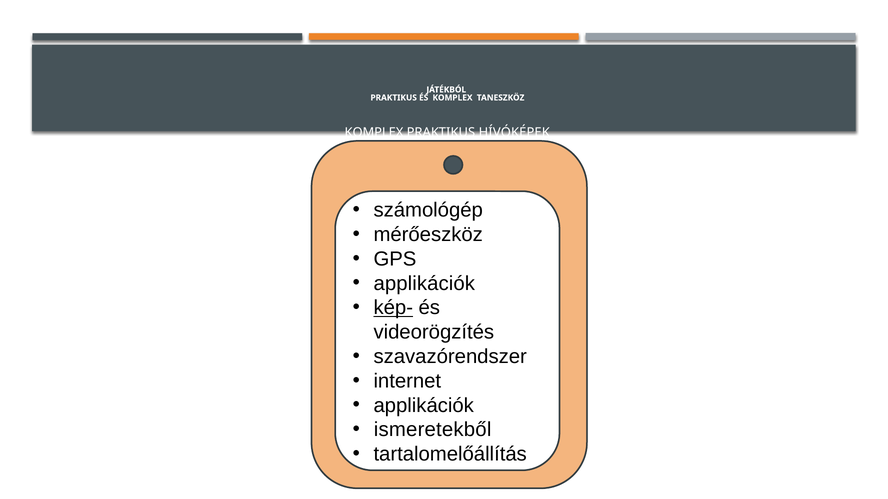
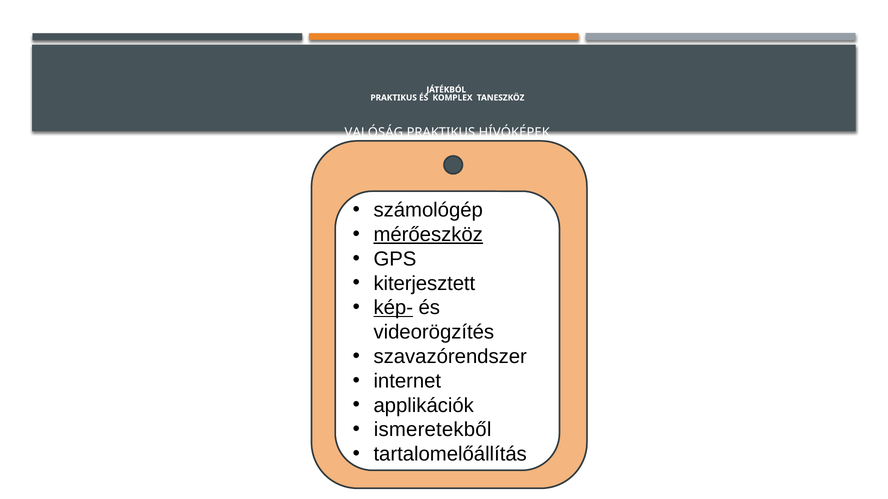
KOMPLEX at (374, 133): KOMPLEX -> VALÓSÁG
mérőeszköz underline: none -> present
applikációk at (424, 284): applikációk -> kiterjesztett
